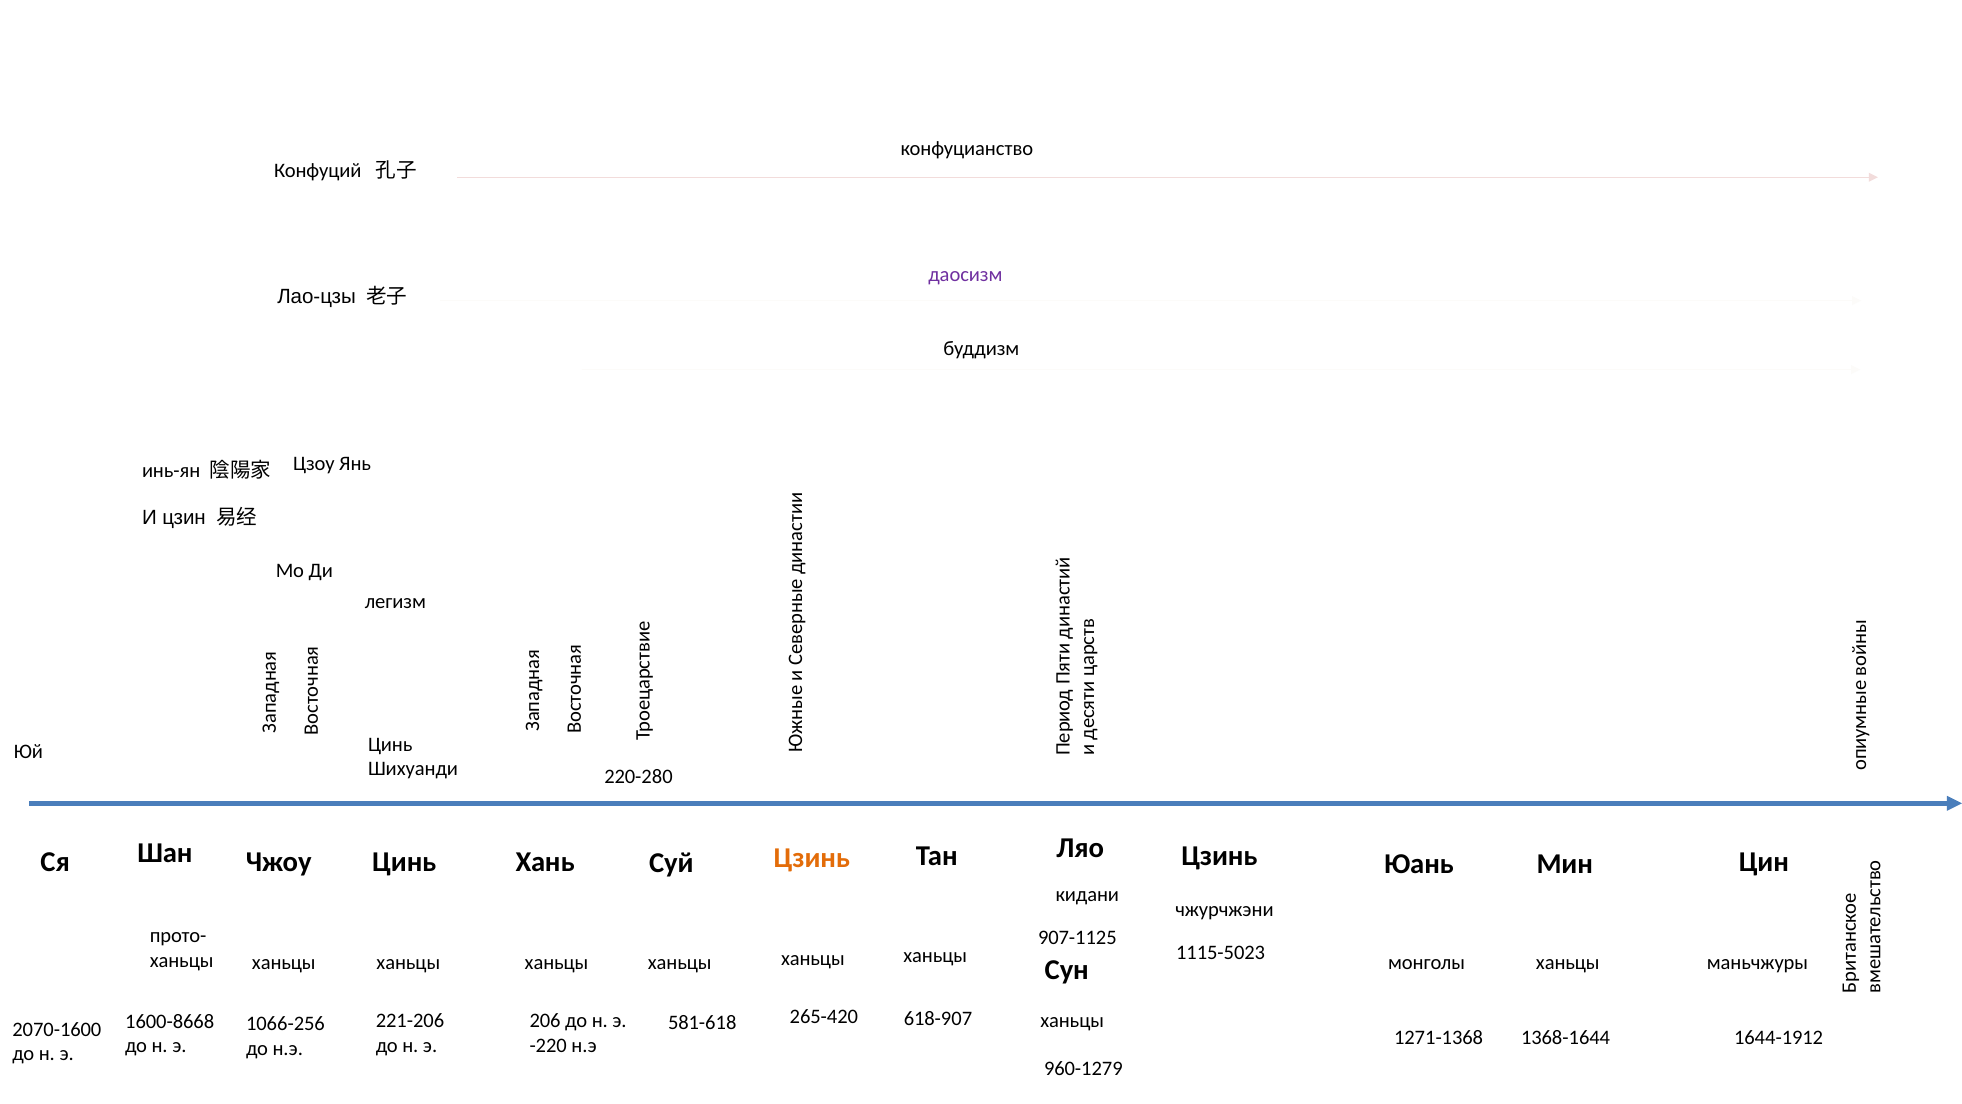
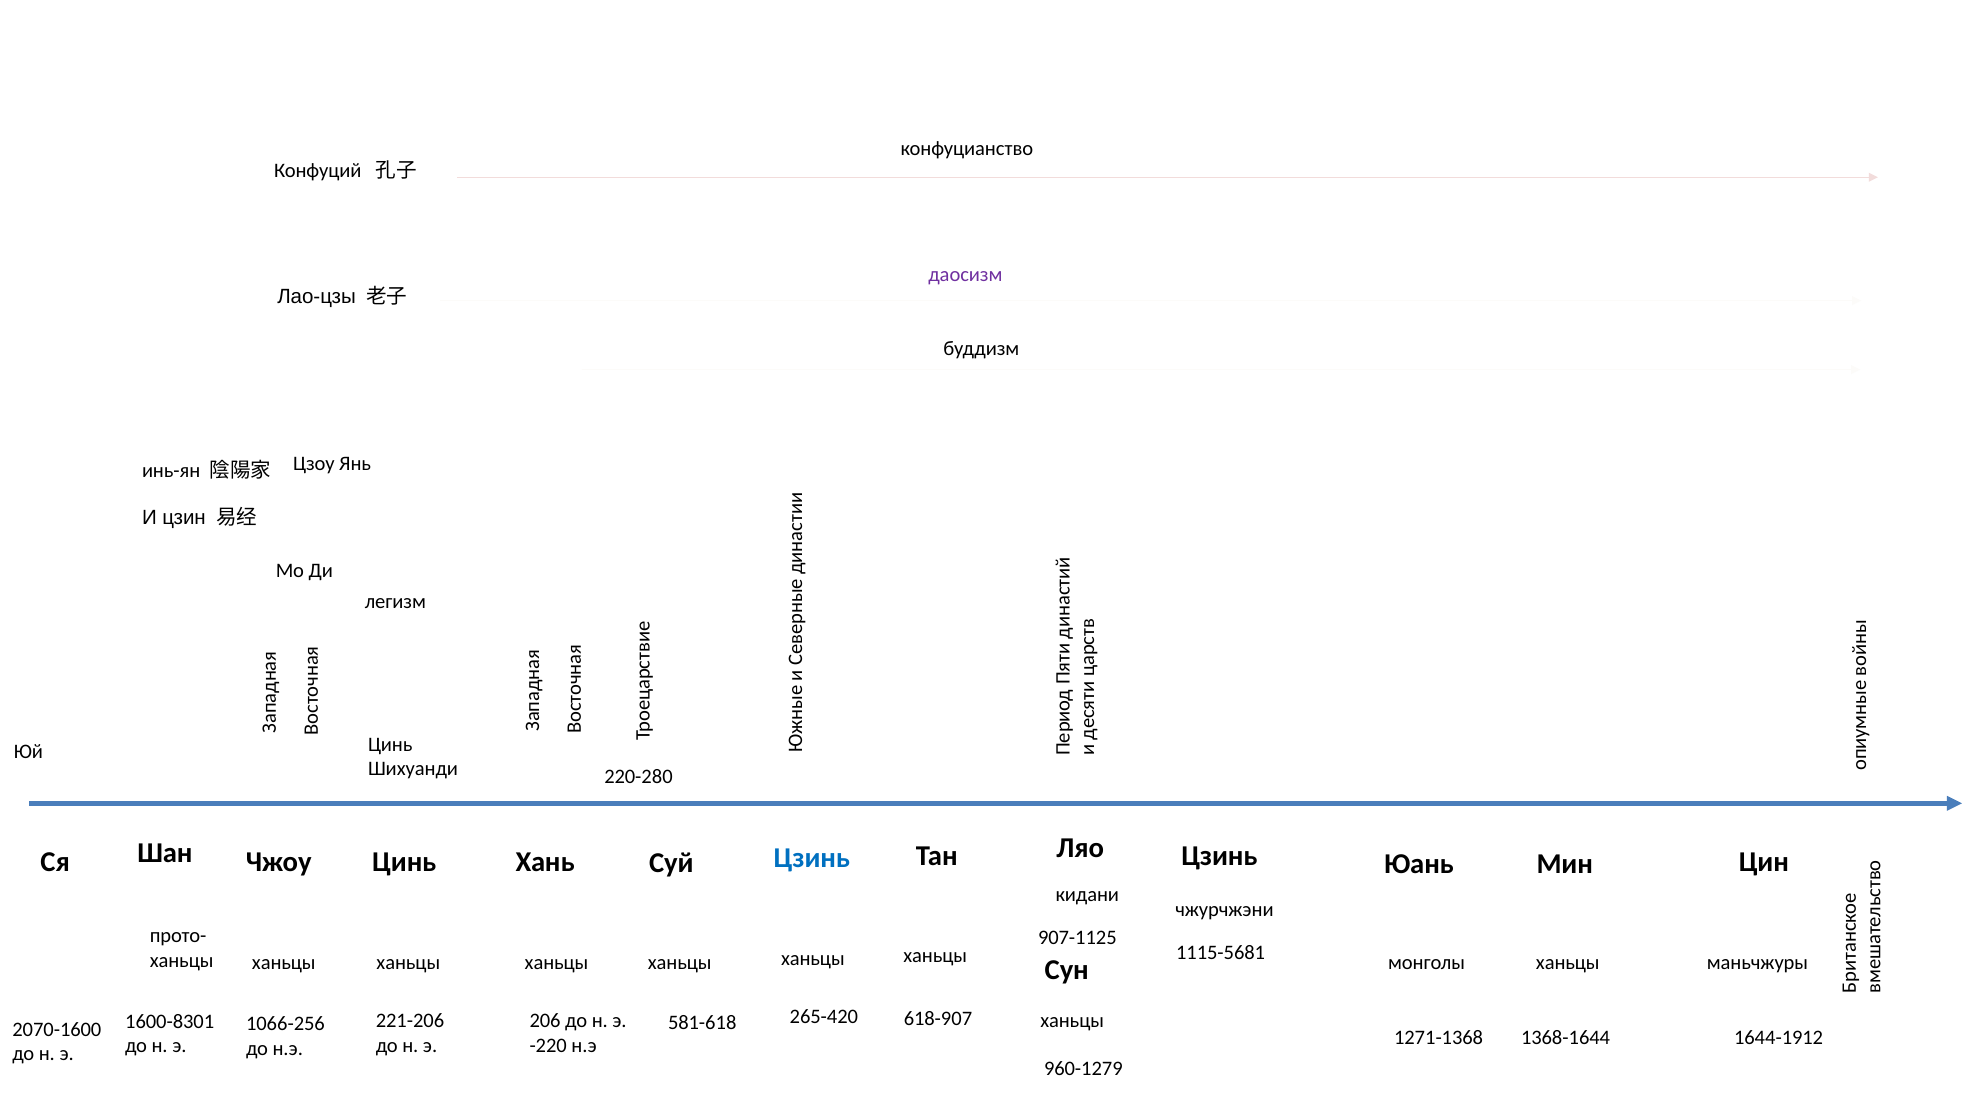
Цзинь at (812, 857) colour: orange -> blue
1115-5023: 1115-5023 -> 1115-5681
1600-8668: 1600-8668 -> 1600-8301
